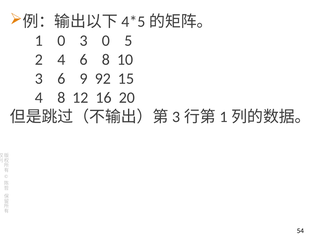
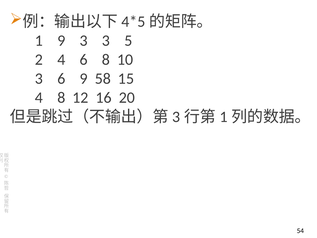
1 0: 0 -> 9
3 0: 0 -> 3
92: 92 -> 58
